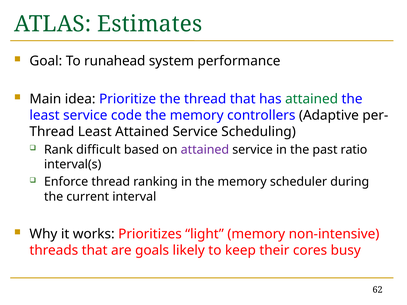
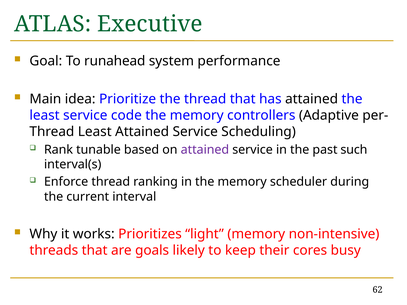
Estimates: Estimates -> Executive
attained at (312, 99) colour: green -> black
difficult: difficult -> tunable
ratio: ratio -> such
